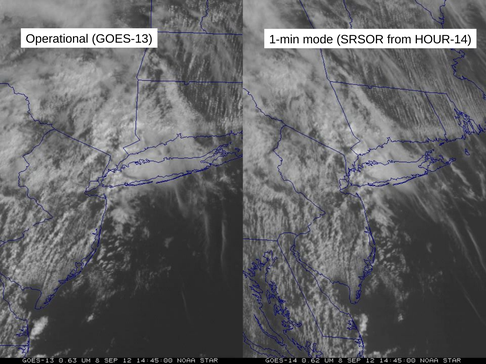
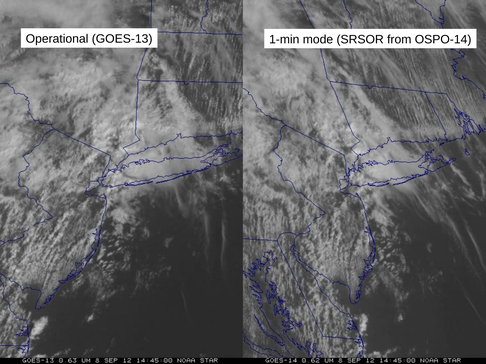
HOUR-14: HOUR-14 -> OSPO-14
